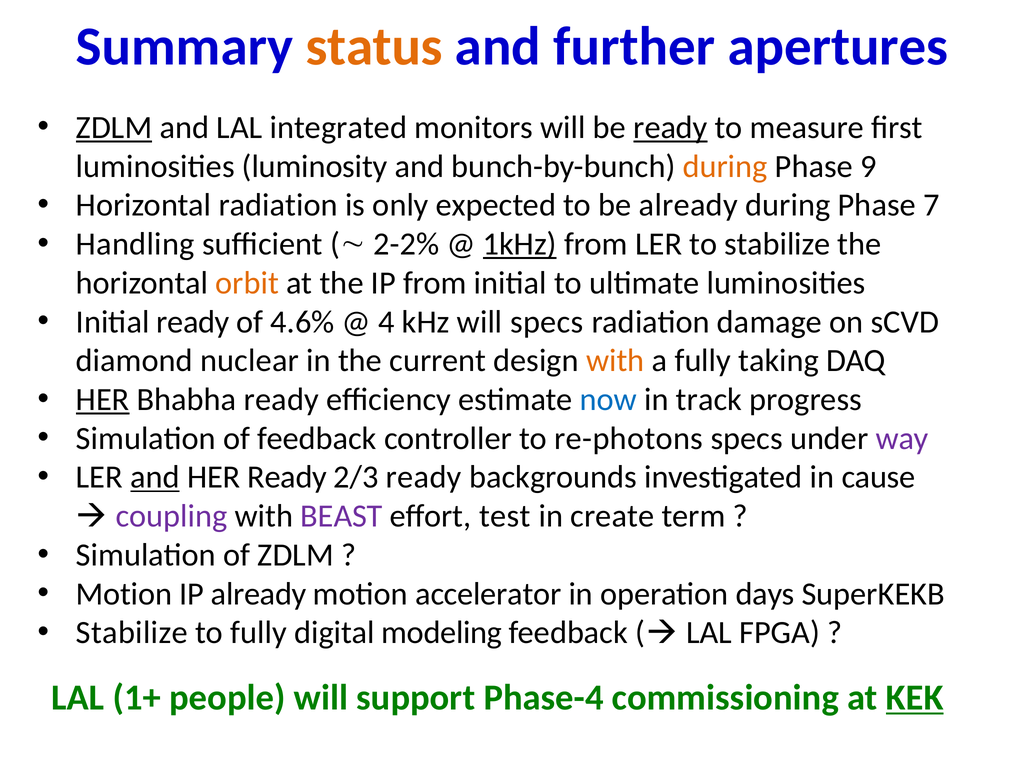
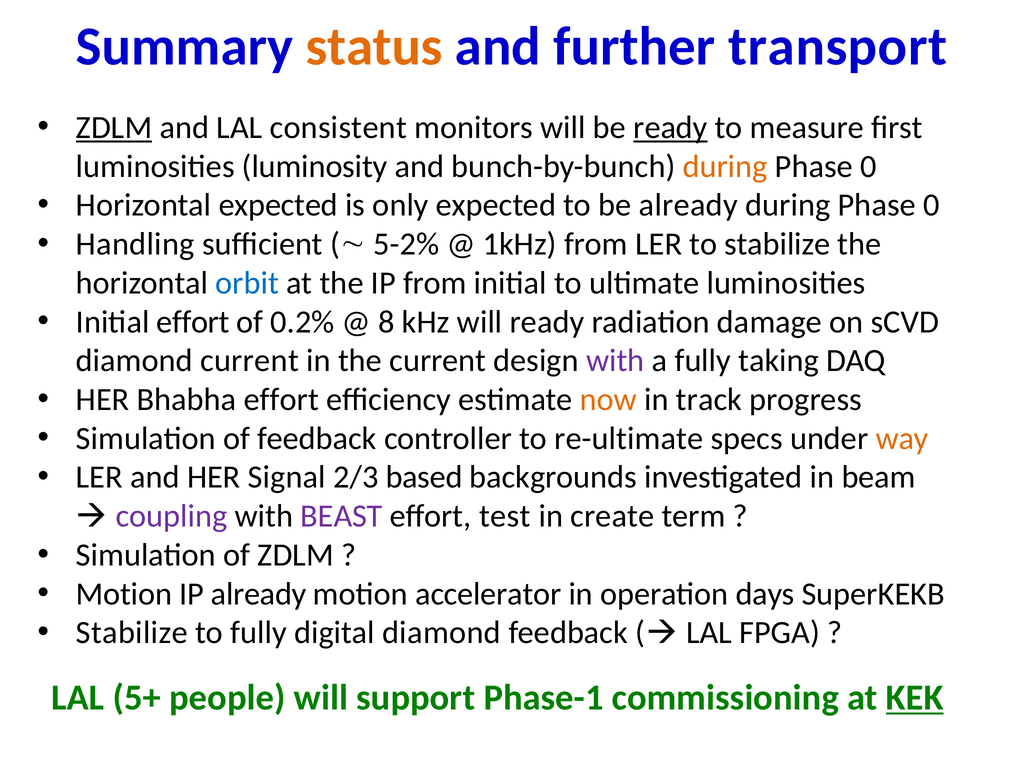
apertures: apertures -> transport
integrated: integrated -> consistent
9 at (868, 166): 9 -> 0
Horizontal radiation: radiation -> expected
7 at (931, 205): 7 -> 0
2-2%: 2-2% -> 5-2%
1kHz underline: present -> none
orbit colour: orange -> blue
Initial ready: ready -> effort
4.6%: 4.6% -> 0.2%
4: 4 -> 8
will specs: specs -> ready
diamond nuclear: nuclear -> current
with at (615, 360) colour: orange -> purple
HER at (103, 399) underline: present -> none
Bhabha ready: ready -> effort
now colour: blue -> orange
re-photons: re-photons -> re-ultimate
way colour: purple -> orange
and at (155, 477) underline: present -> none
HER Ready: Ready -> Signal
2/3 ready: ready -> based
cause: cause -> beam
digital modeling: modeling -> diamond
1+: 1+ -> 5+
Phase-4: Phase-4 -> Phase-1
